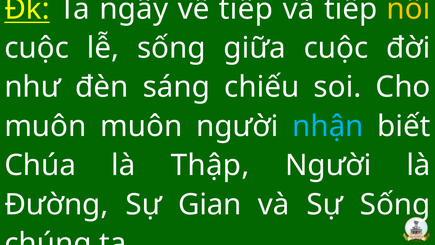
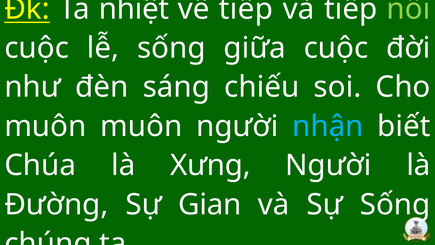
ngây: ngây -> nhiệt
nối colour: yellow -> light green
Thập: Thập -> Xưng
